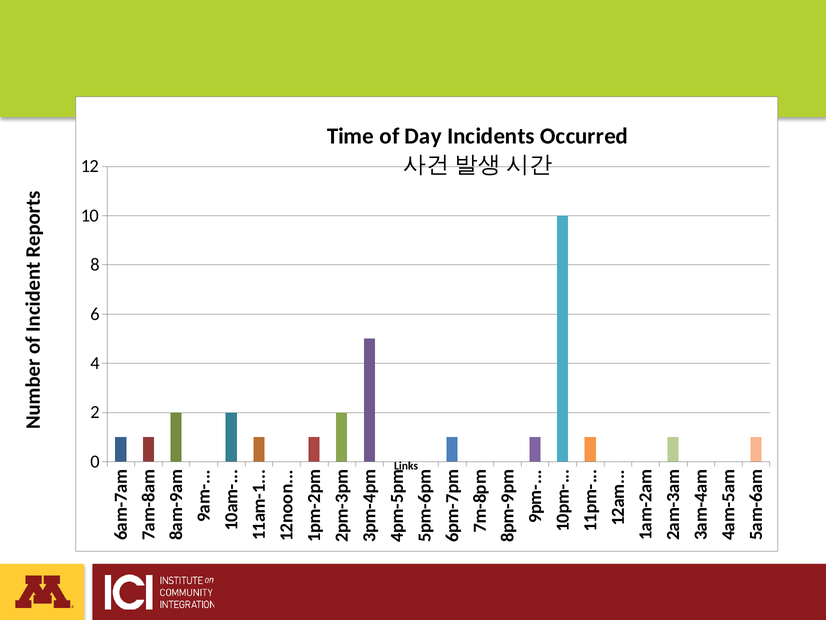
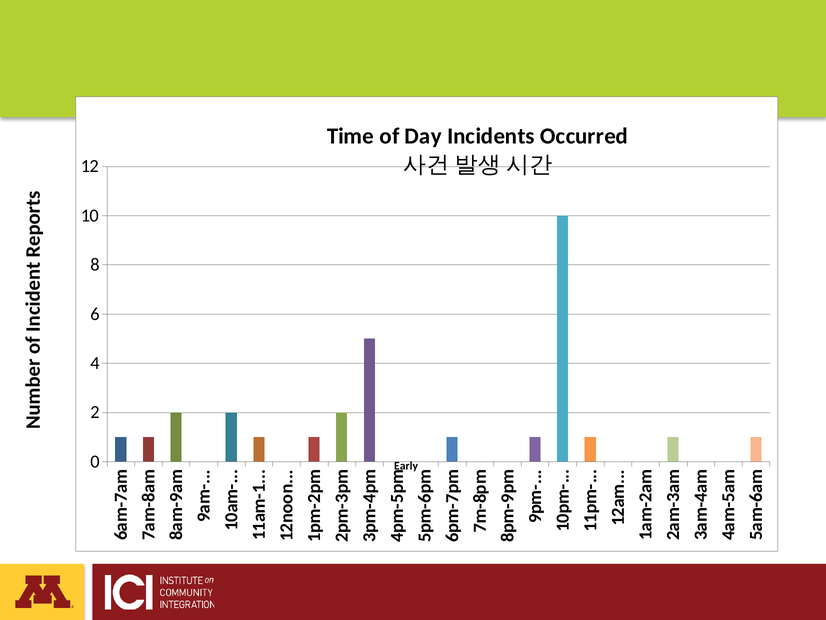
Links: Links -> Early
